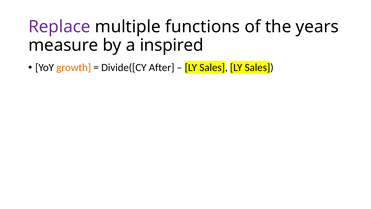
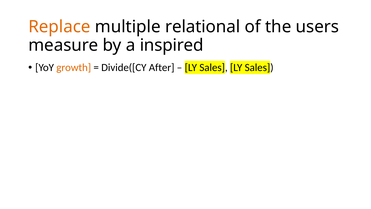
Replace colour: purple -> orange
functions: functions -> relational
years: years -> users
